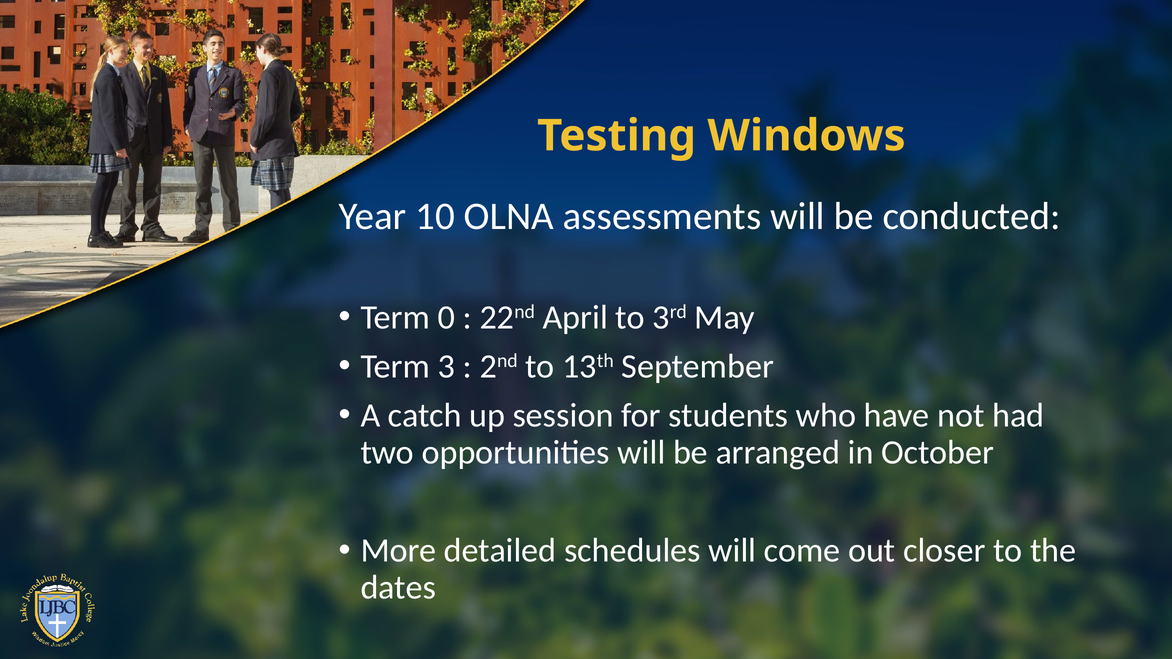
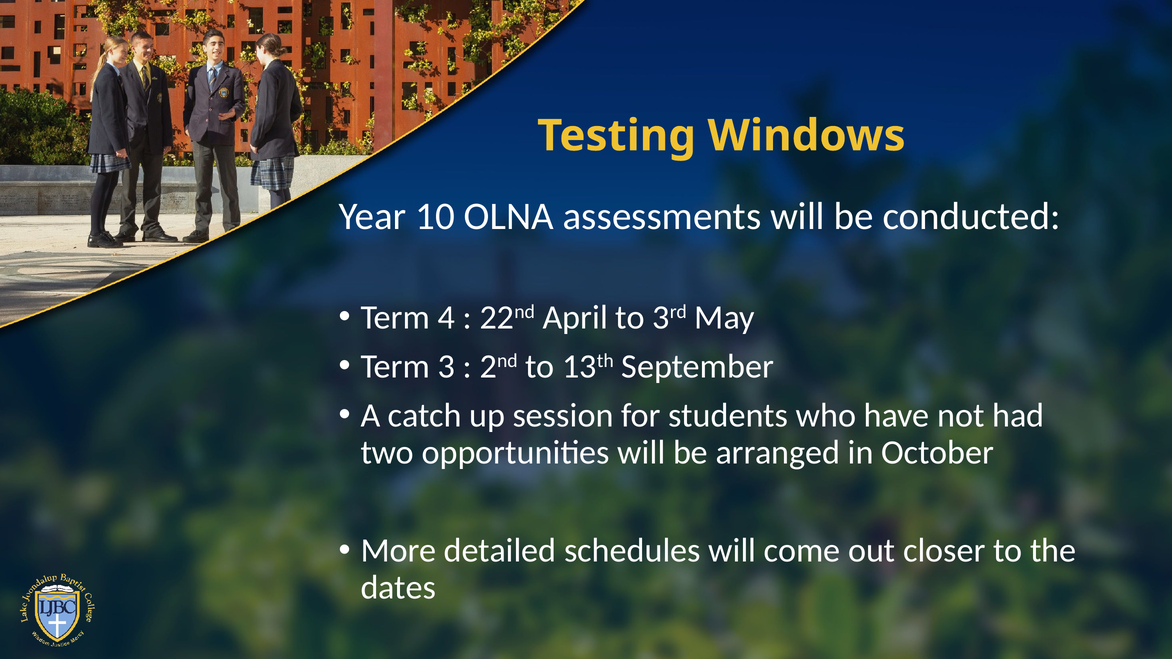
0: 0 -> 4
